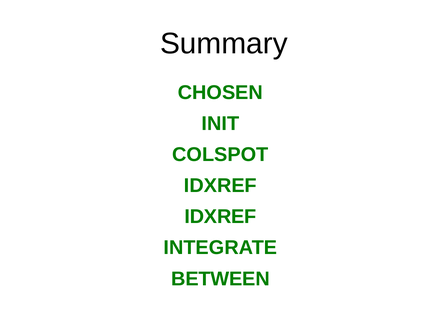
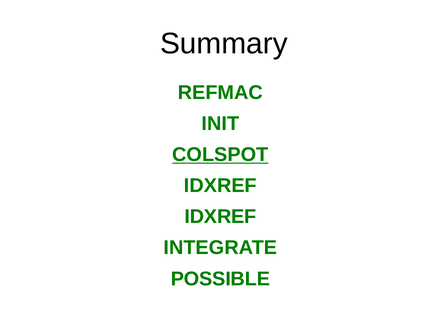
CHOSEN: CHOSEN -> REFMAC
COLSPOT underline: none -> present
BETWEEN: BETWEEN -> POSSIBLE
